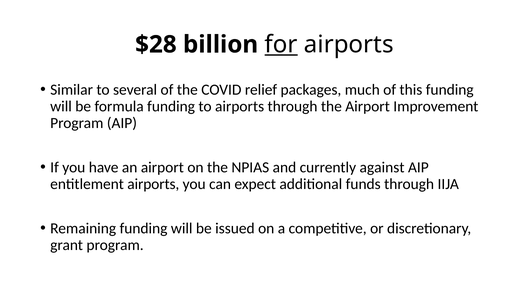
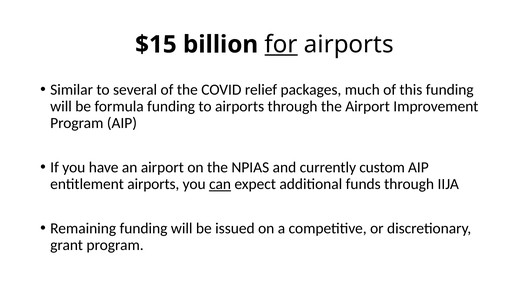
$28: $28 -> $15
against: against -> custom
can underline: none -> present
